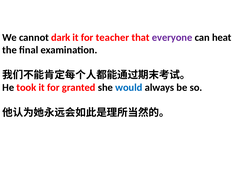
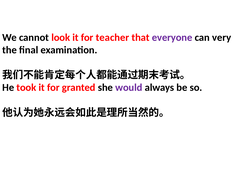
dark: dark -> look
heat: heat -> very
would colour: blue -> purple
